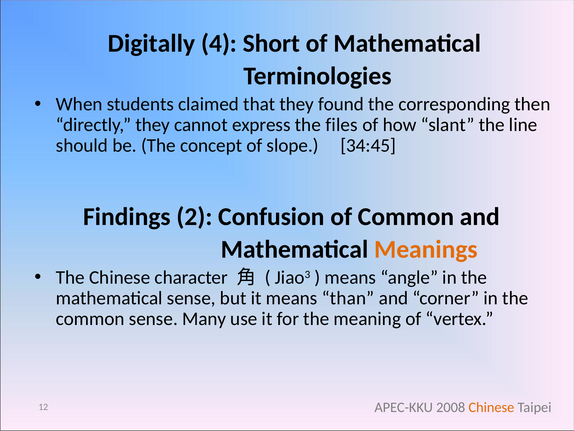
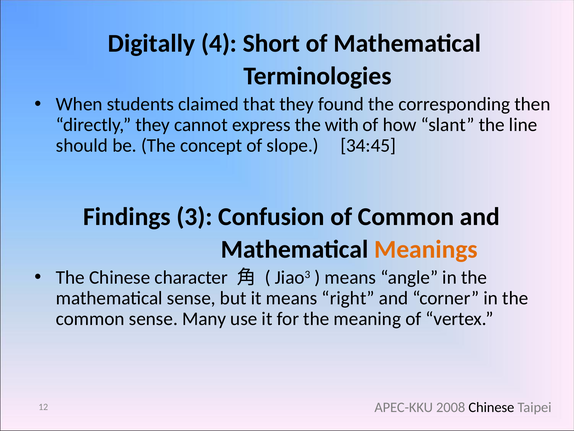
files: files -> with
2: 2 -> 3
than: than -> right
Chinese at (491, 407) colour: orange -> black
